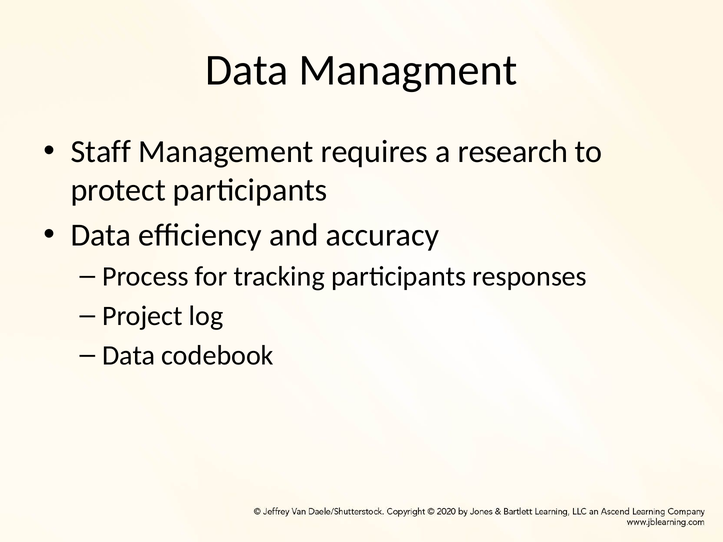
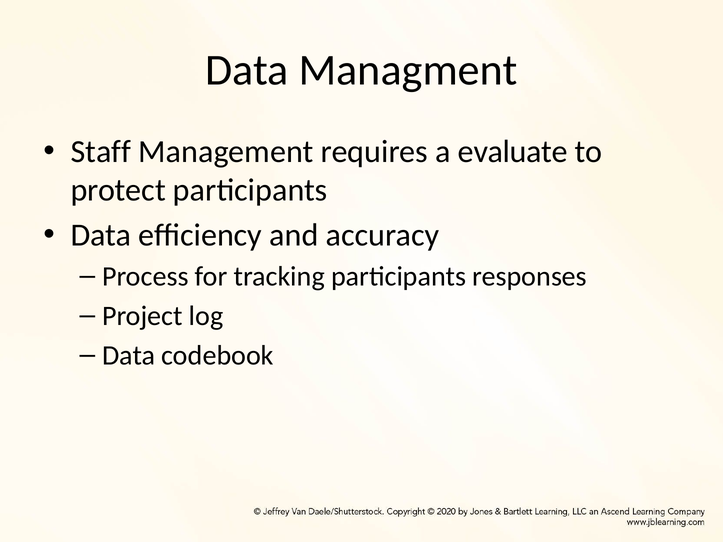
research: research -> evaluate
